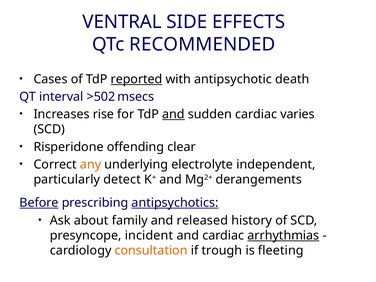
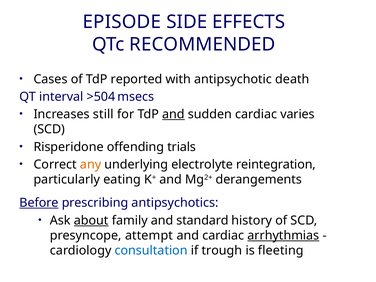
VENTRAL: VENTRAL -> EPISODE
reported underline: present -> none
>502: >502 -> >504
rise: rise -> still
clear: clear -> trials
independent: independent -> reintegration
detect: detect -> eating
antipsychotics underline: present -> none
about underline: none -> present
released: released -> standard
incident: incident -> attempt
consultation colour: orange -> blue
